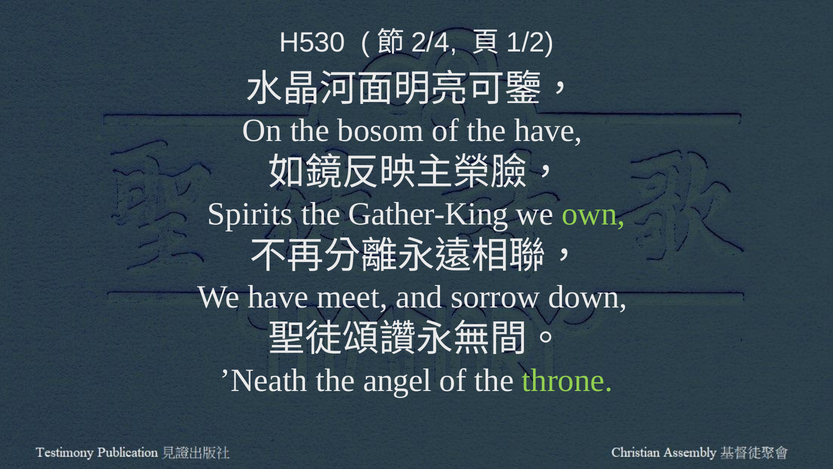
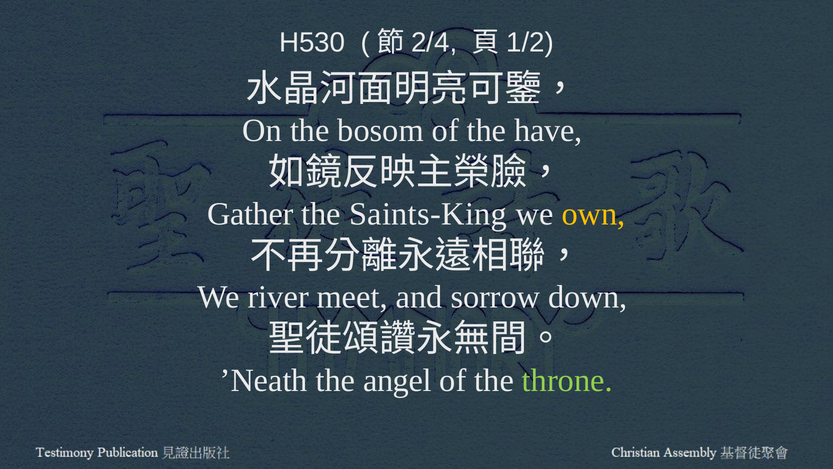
Spirits: Spirits -> Gather
Gather-King: Gather-King -> Saints-King
own colour: light green -> yellow
We have: have -> river
